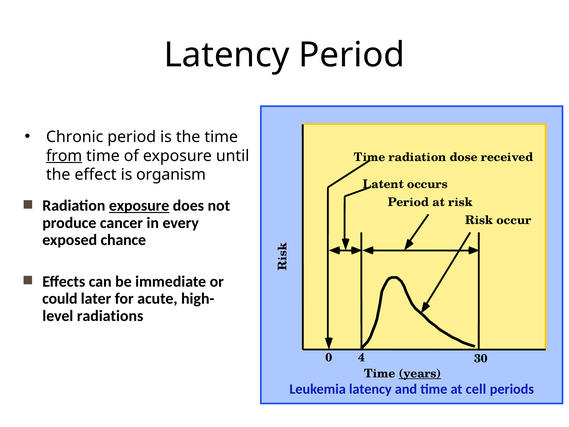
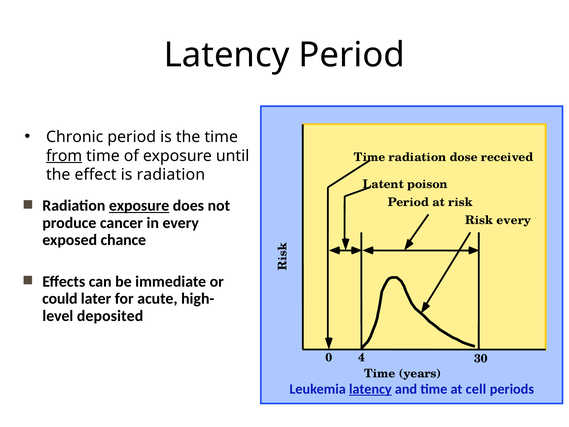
is organism: organism -> radiation
occurs: occurs -> poison
Risk occur: occur -> every
radiations: radiations -> deposited
years underline: present -> none
latency at (370, 389) underline: none -> present
